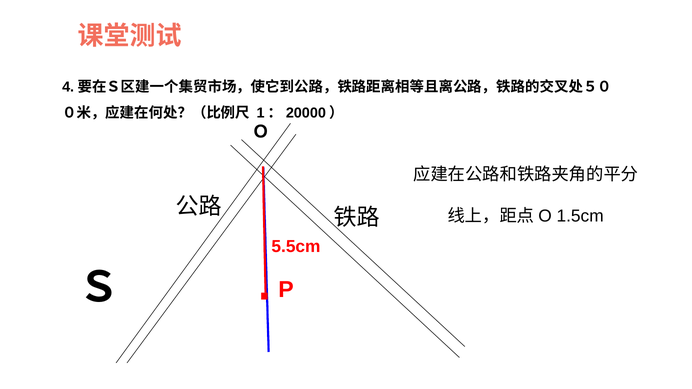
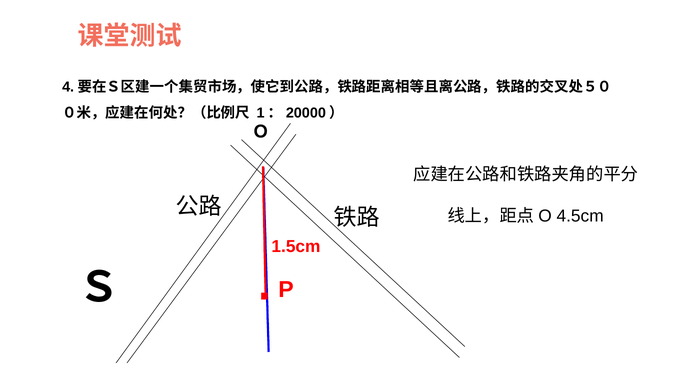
1.5cm: 1.5cm -> 4.5cm
5.5cm: 5.5cm -> 1.5cm
